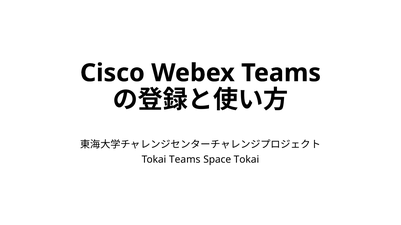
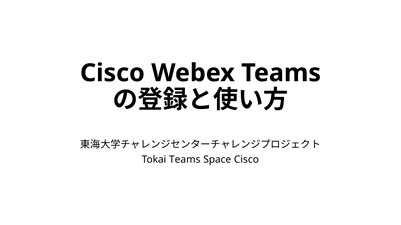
Space Tokai: Tokai -> Cisco
